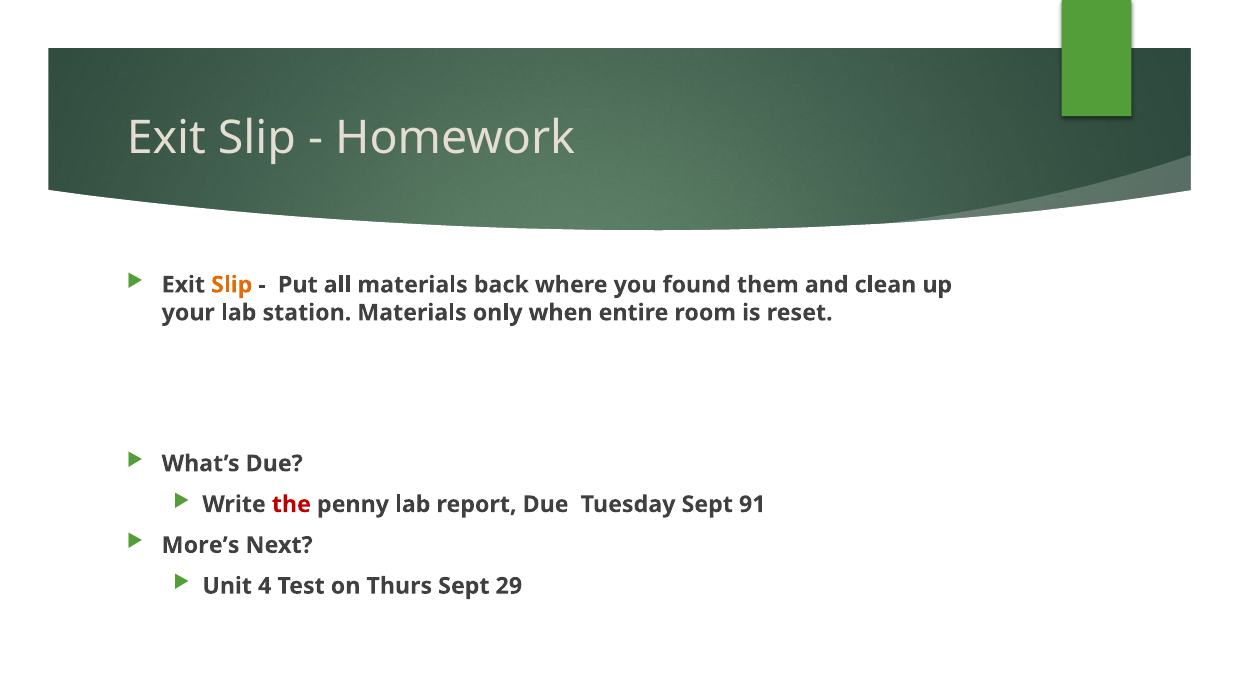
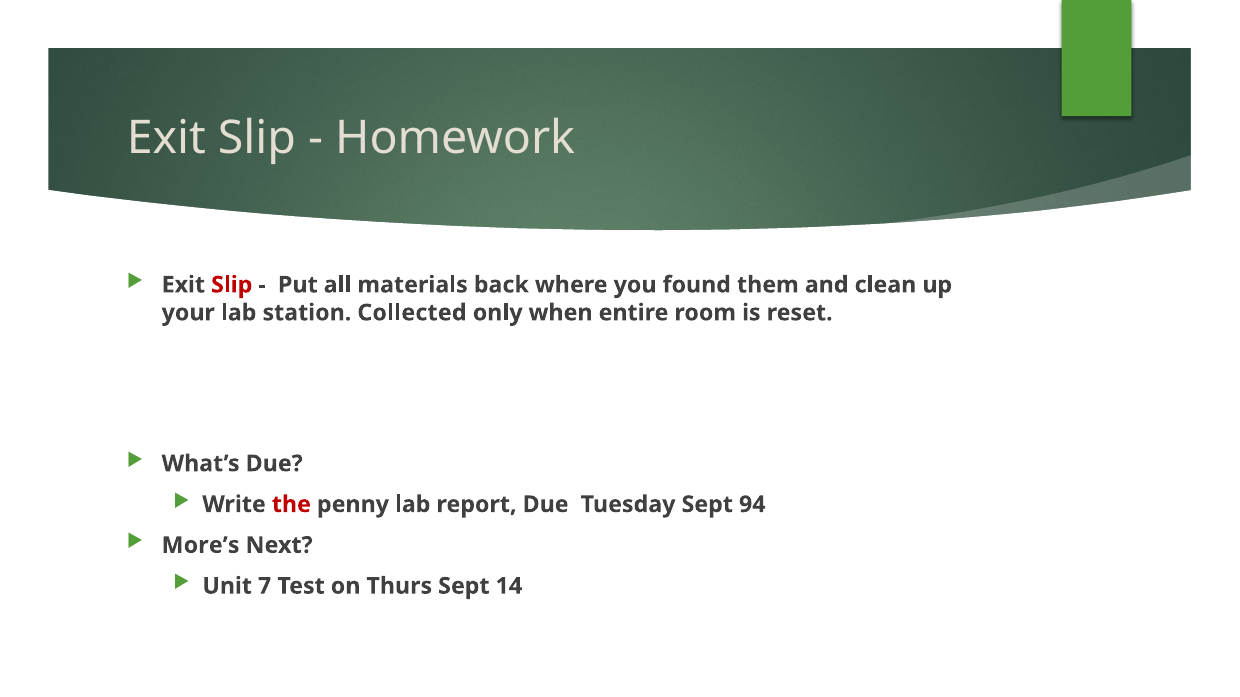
Slip at (232, 285) colour: orange -> red
station Materials: Materials -> Collected
91: 91 -> 94
4: 4 -> 7
29: 29 -> 14
